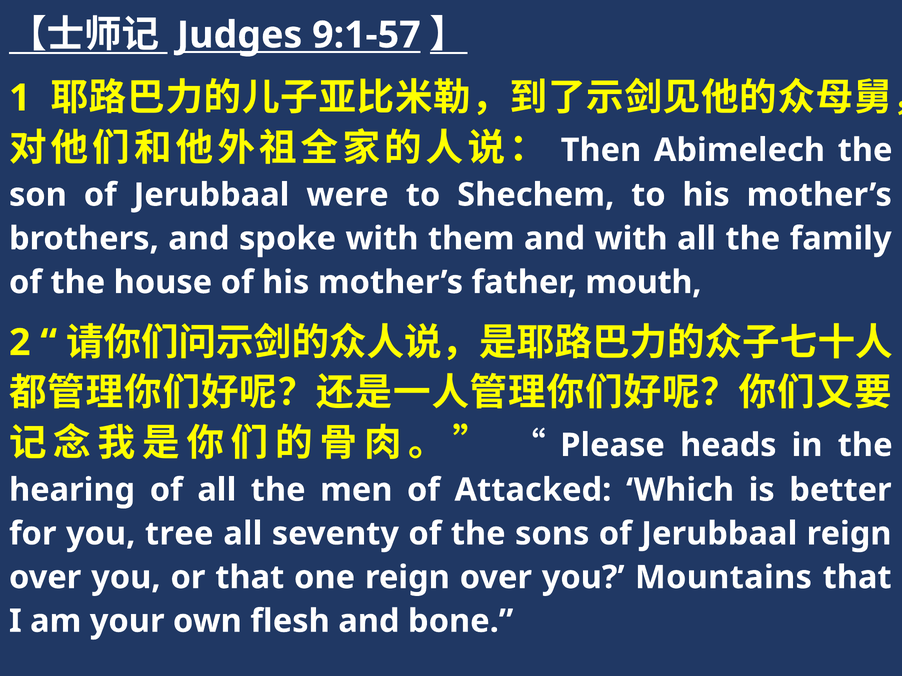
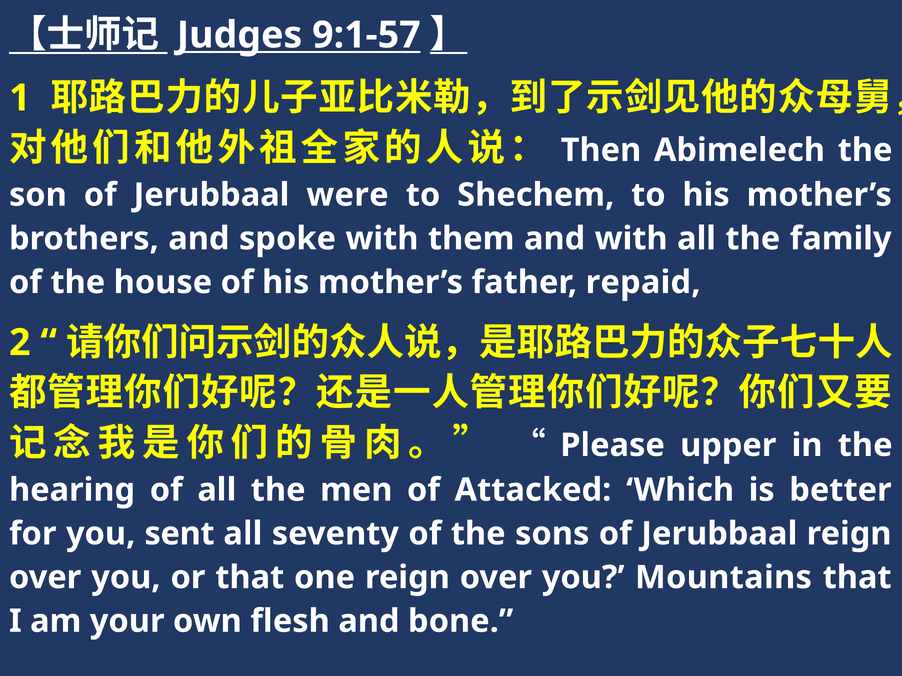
mouth: mouth -> repaid
heads: heads -> upper
tree: tree -> sent
